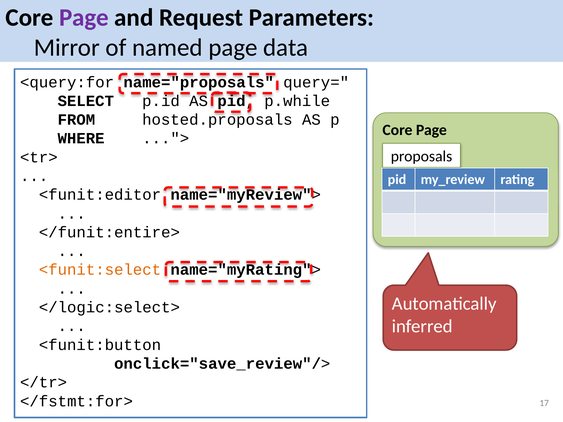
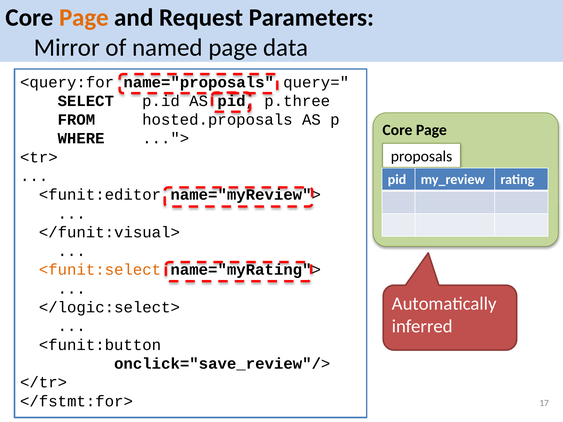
Page at (84, 18) colour: purple -> orange
p.while: p.while -> p.three
</funit:entire>: </funit:entire> -> </funit:visual>
